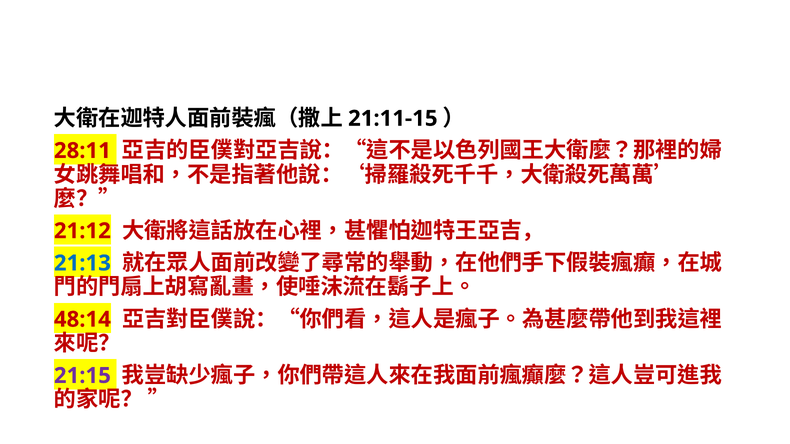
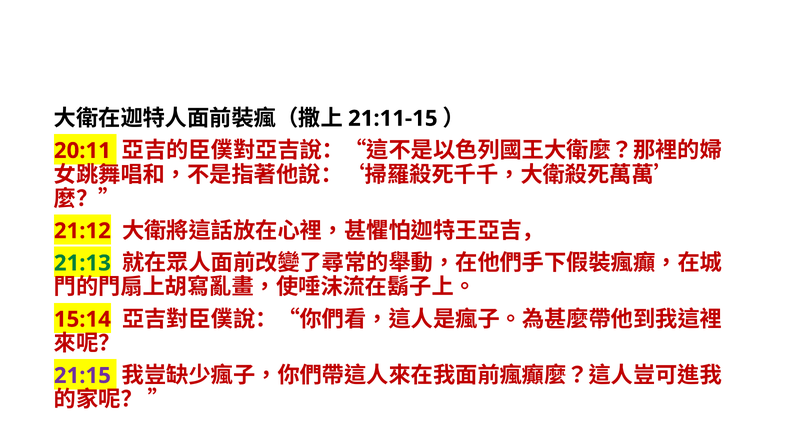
28:11: 28:11 -> 20:11
21:13 colour: blue -> green
48:14: 48:14 -> 15:14
